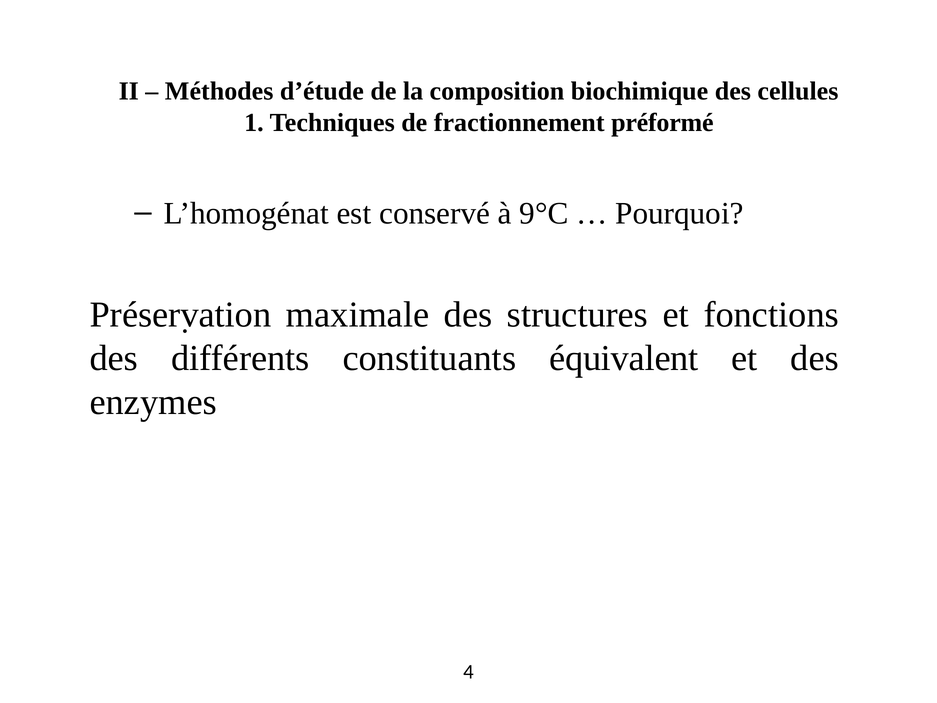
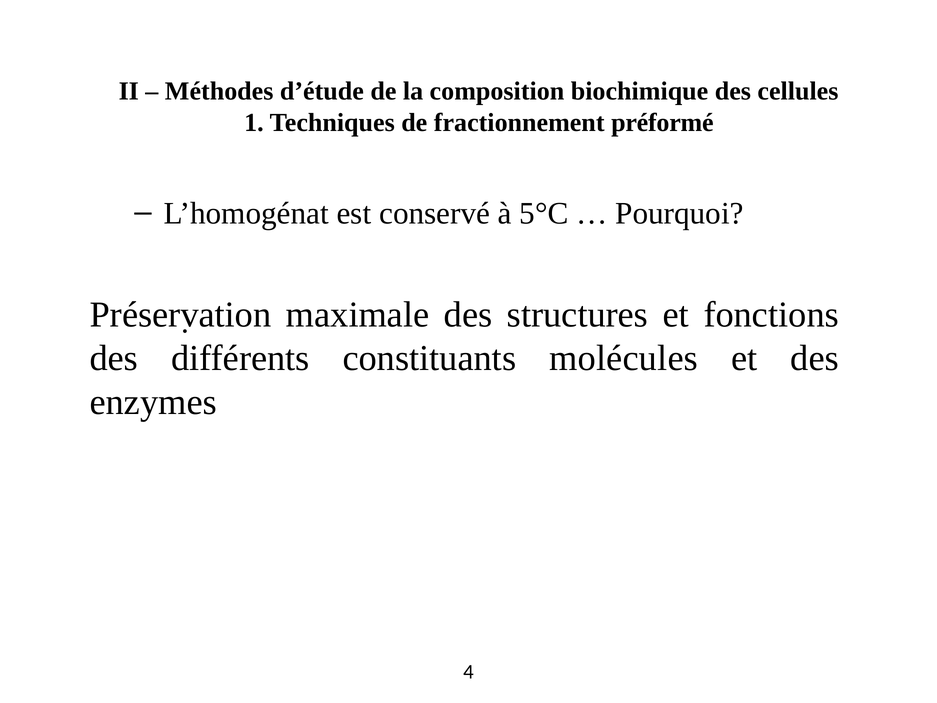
9°C: 9°C -> 5°C
équivalent: équivalent -> molécules
